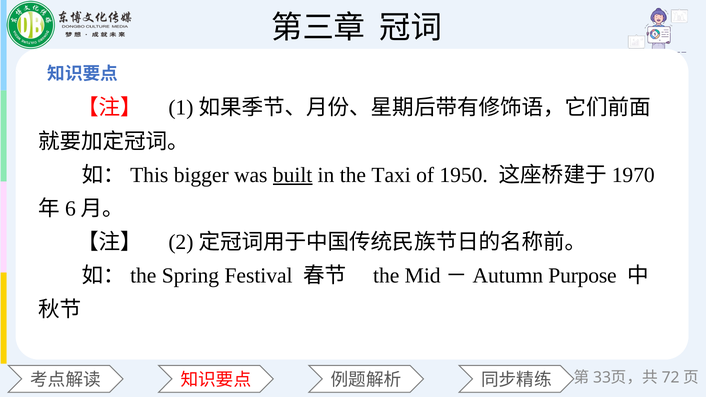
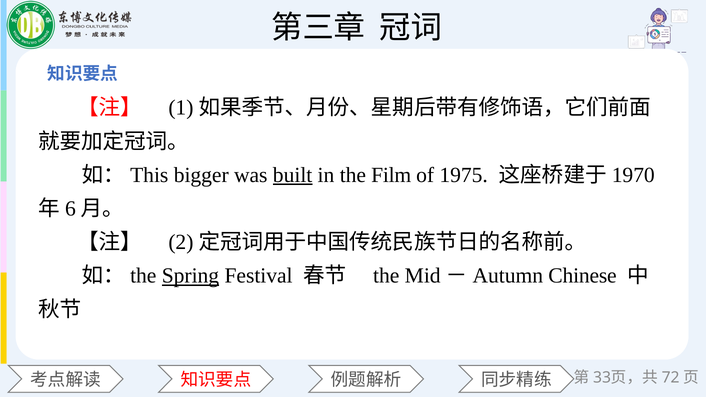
Taxi: Taxi -> Film
1950: 1950 -> 1975
Spring underline: none -> present
Purpose: Purpose -> Chinese
